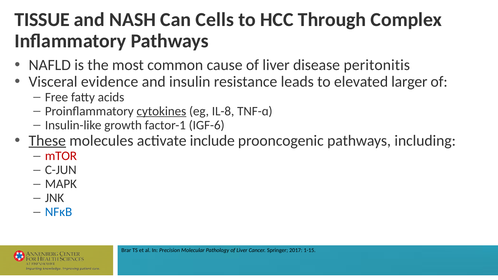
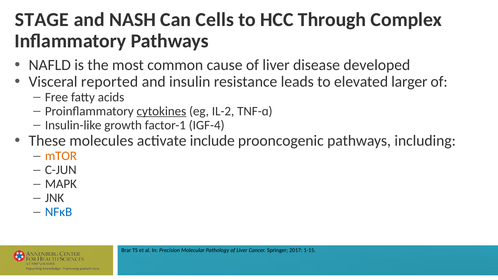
TISSUE: TISSUE -> STAGE
peritonitis: peritonitis -> developed
evidence: evidence -> reported
IL-8: IL-8 -> IL-2
IGF-6: IGF-6 -> IGF-4
These underline: present -> none
mTOR colour: red -> orange
